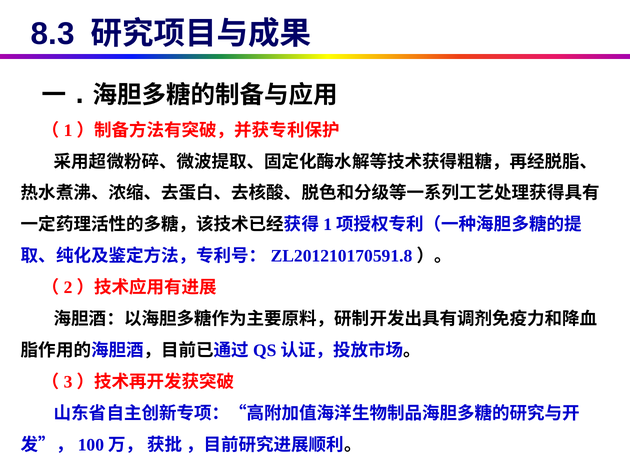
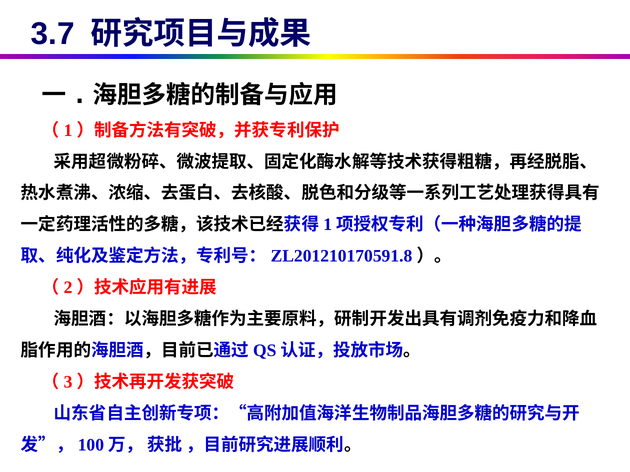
8.3: 8.3 -> 3.7
